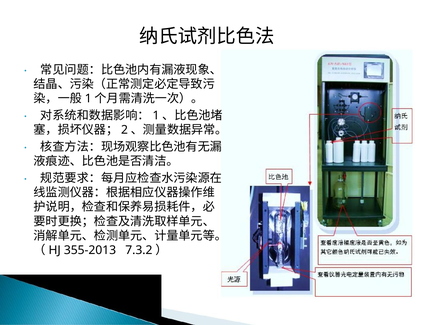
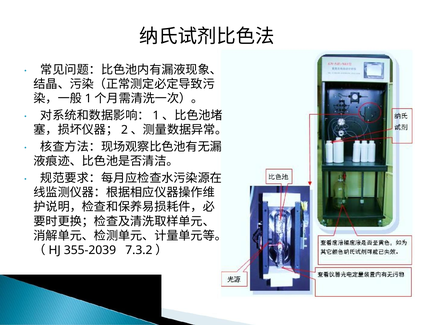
355-2013: 355-2013 -> 355-2039
